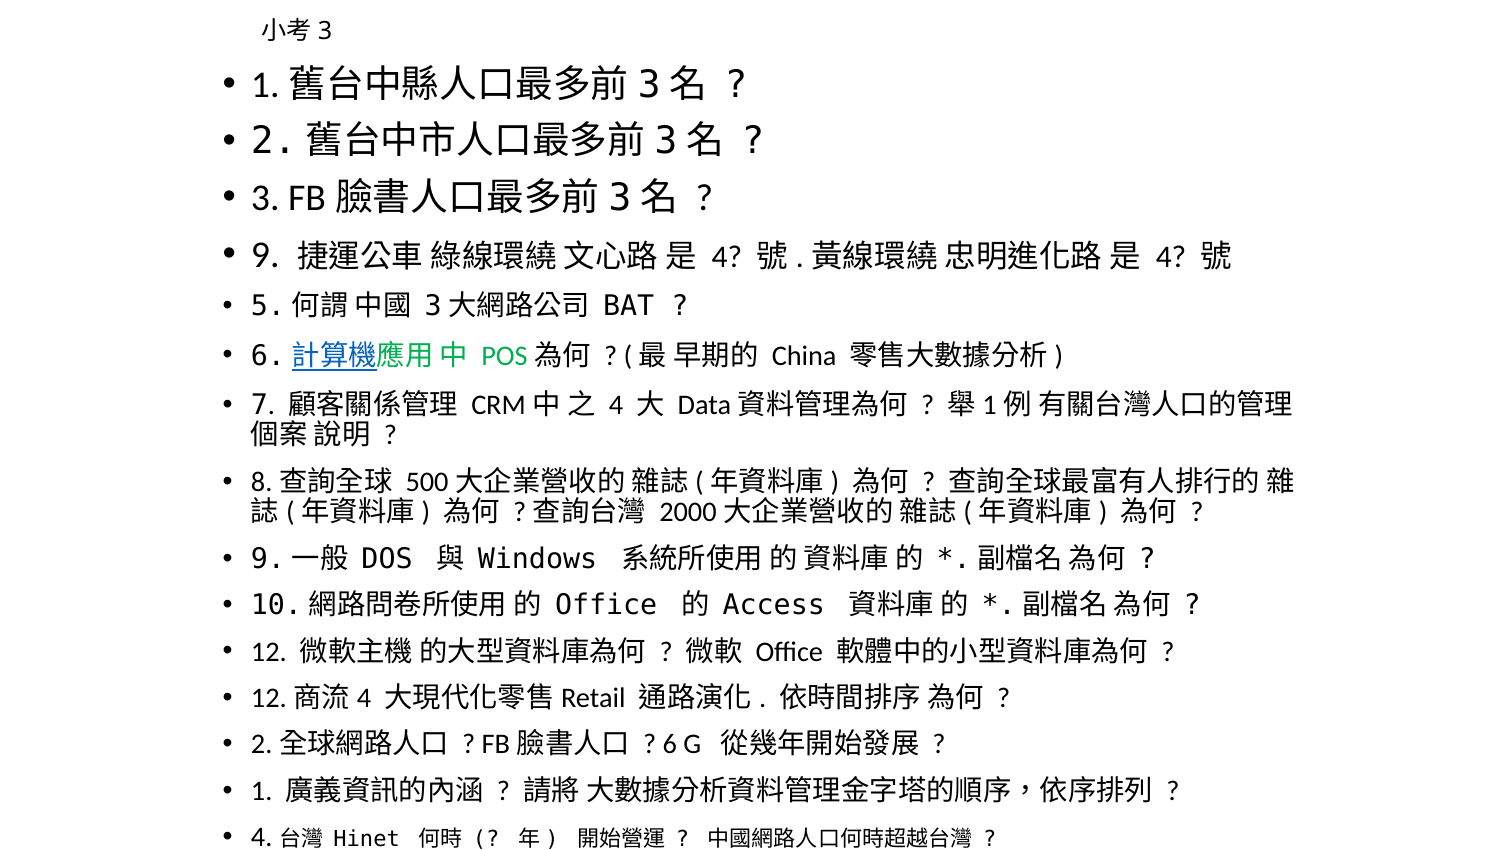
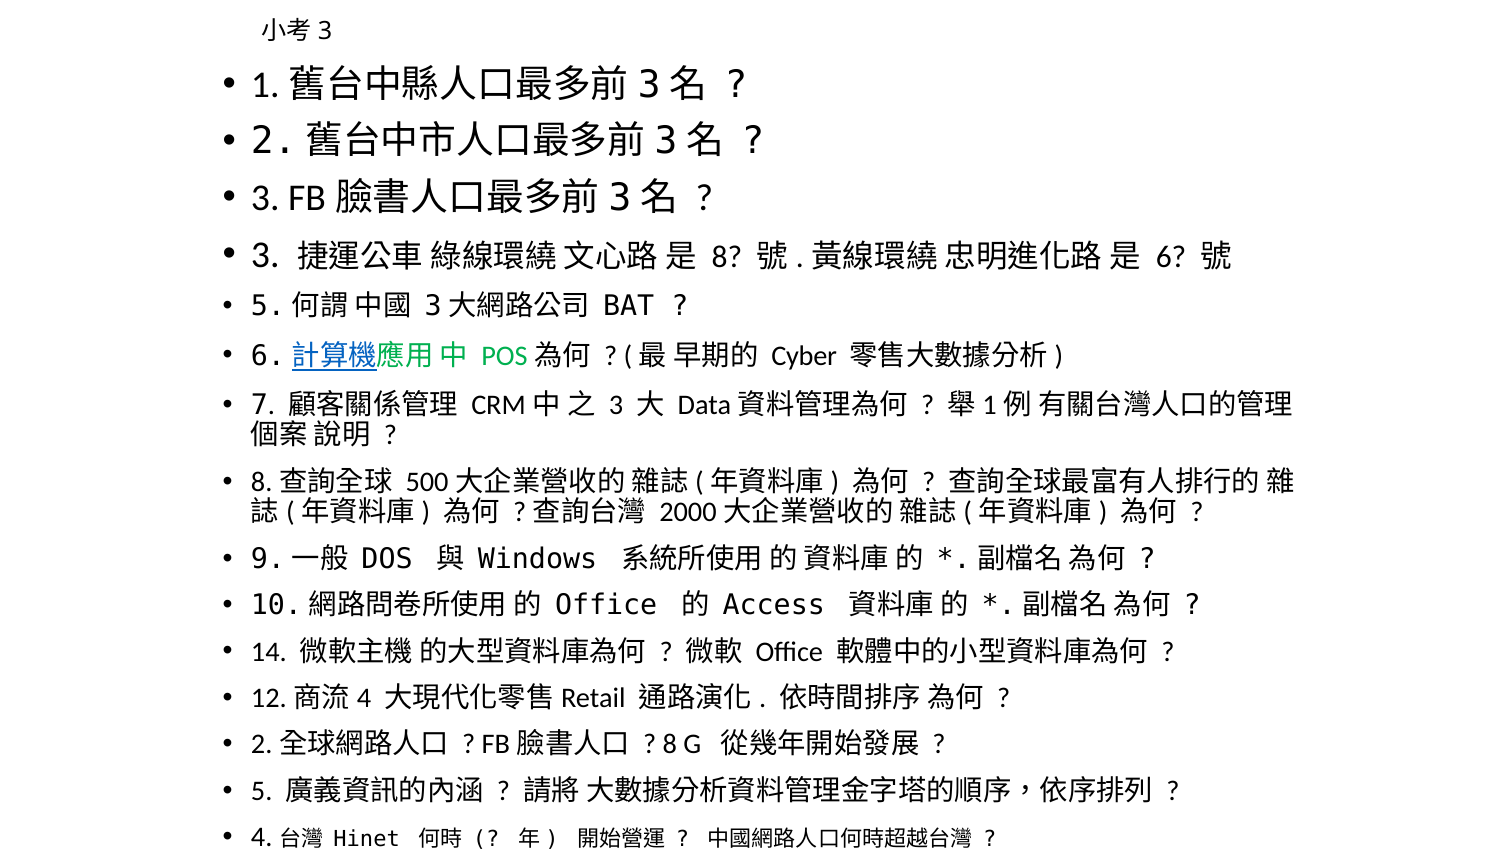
9 at (265, 255): 9 -> 3
4 at (727, 257): 4 -> 8
4 at (1171, 257): 4 -> 6
China: China -> Cyber
4 at (616, 405): 4 -> 3
12: 12 -> 14
6 at (670, 745): 6 -> 8
1: 1 -> 5
